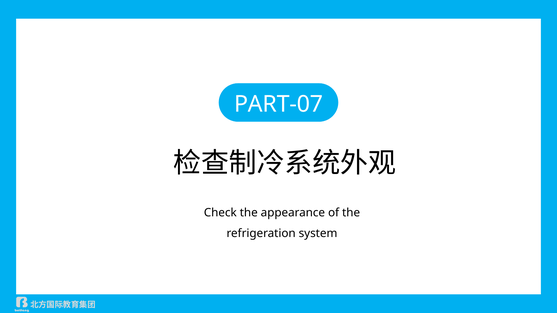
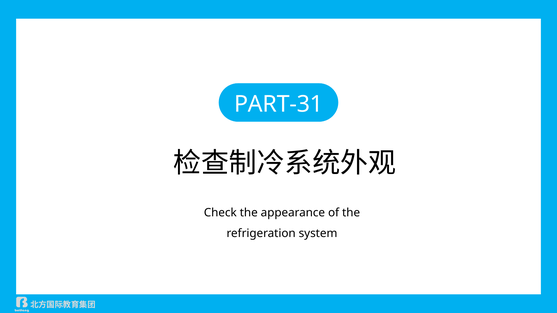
PART-07: PART-07 -> PART-31
